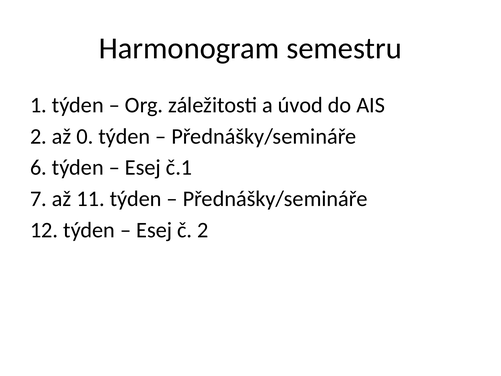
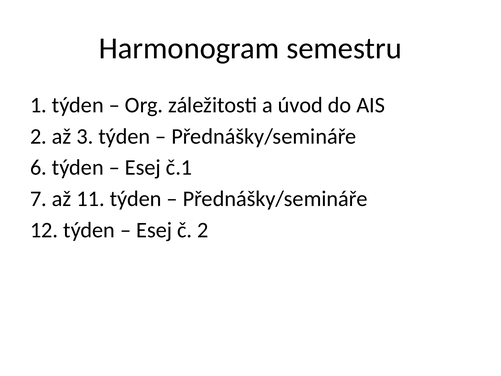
0: 0 -> 3
